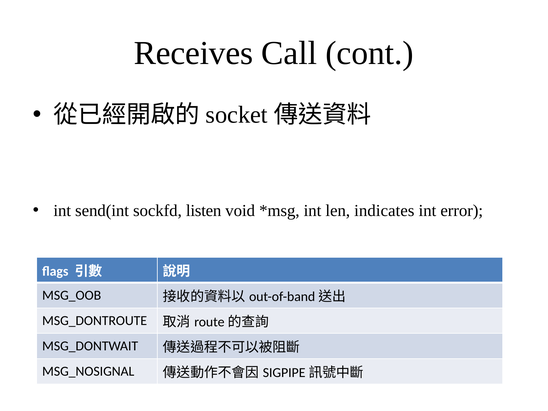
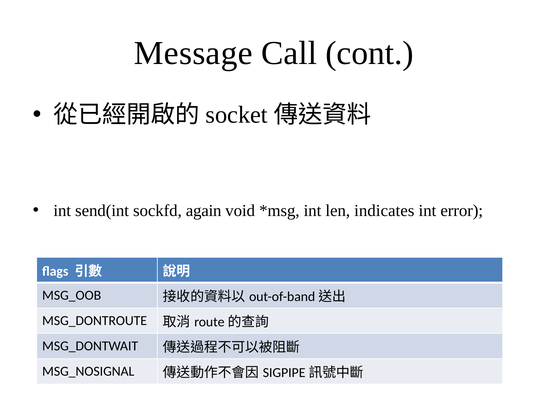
Receives: Receives -> Message
listen: listen -> again
